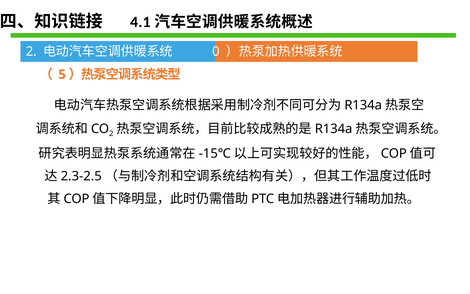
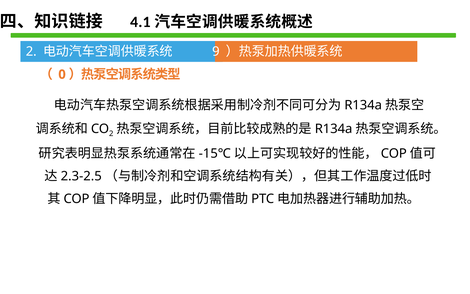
0: 0 -> 9
5: 5 -> 0
